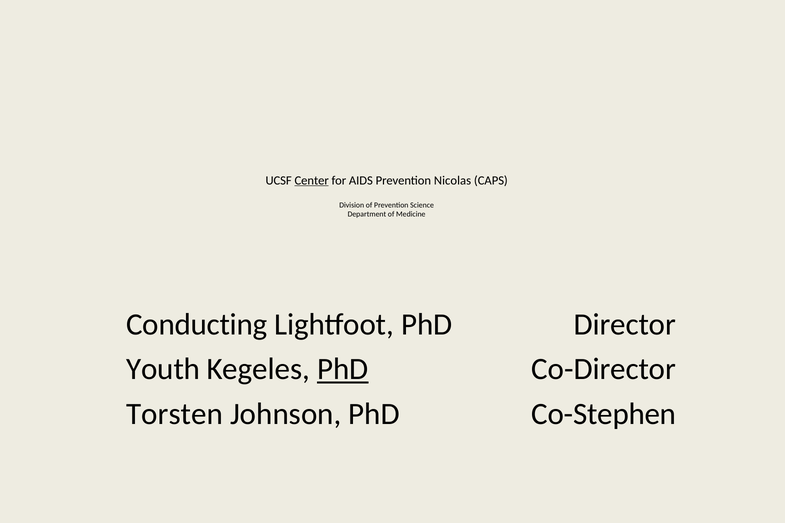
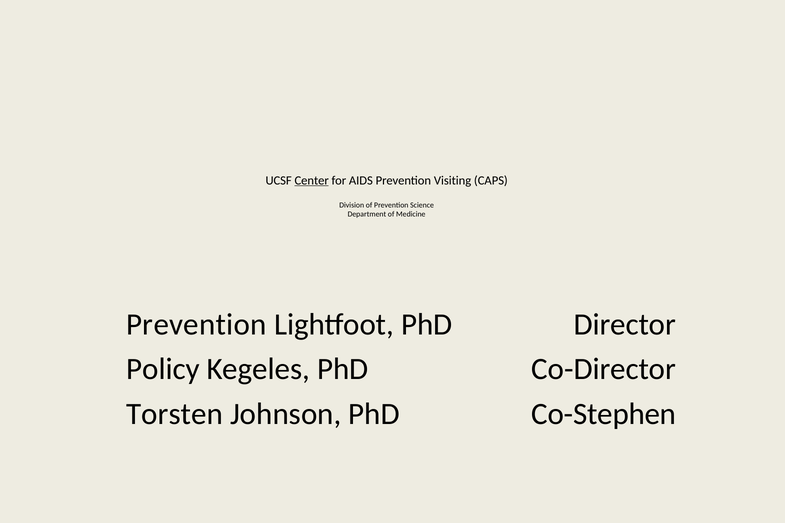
Nicolas: Nicolas -> Visiting
Conducting at (197, 325): Conducting -> Prevention
Youth: Youth -> Policy
PhD at (343, 369) underline: present -> none
